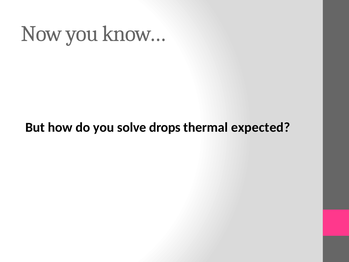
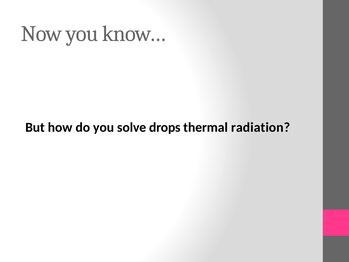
expected: expected -> radiation
